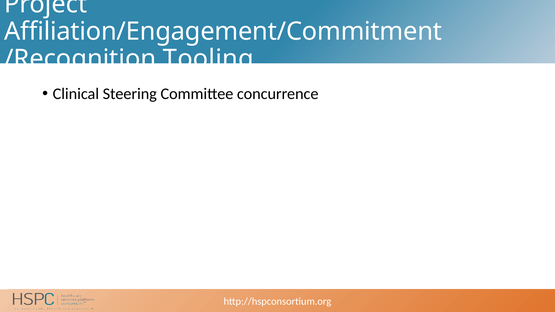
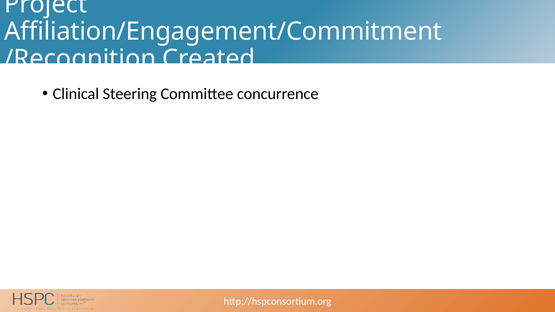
Tooling: Tooling -> Created
